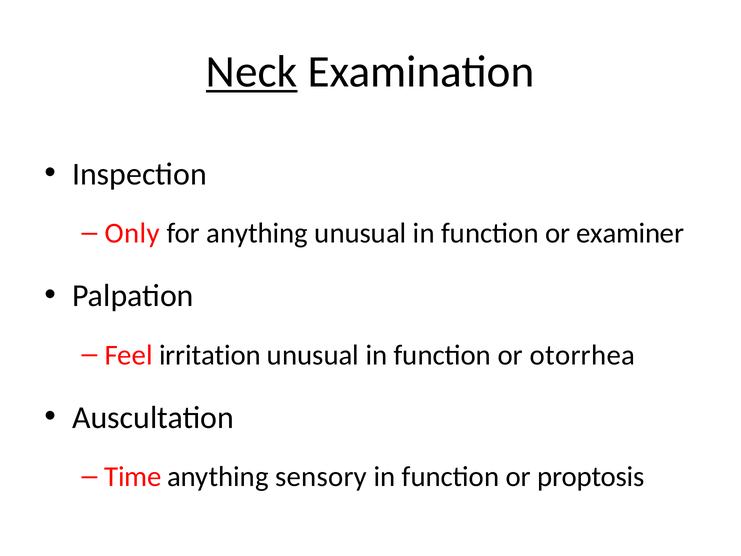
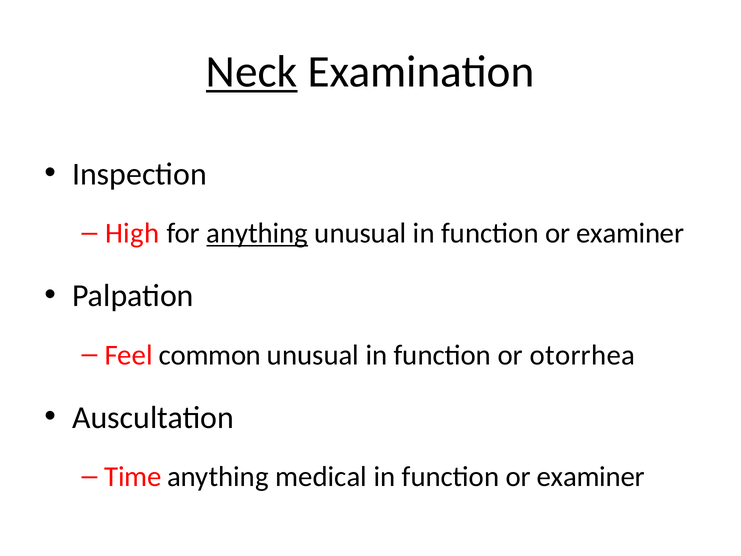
Only: Only -> High
anything at (257, 233) underline: none -> present
irritation: irritation -> common
sensory: sensory -> medical
proptosis at (591, 477): proptosis -> examiner
